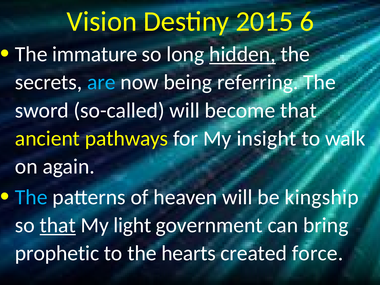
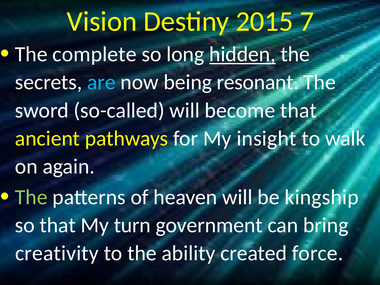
6: 6 -> 7
immature: immature -> complete
referring: referring -> resonant
The at (31, 197) colour: light blue -> light green
that at (58, 225) underline: present -> none
light: light -> turn
prophetic: prophetic -> creativity
hearts: hearts -> ability
